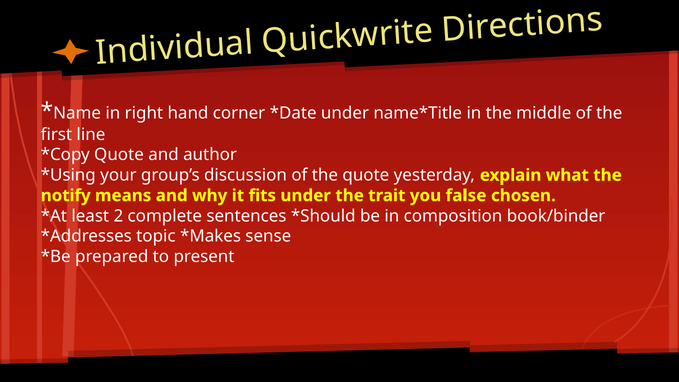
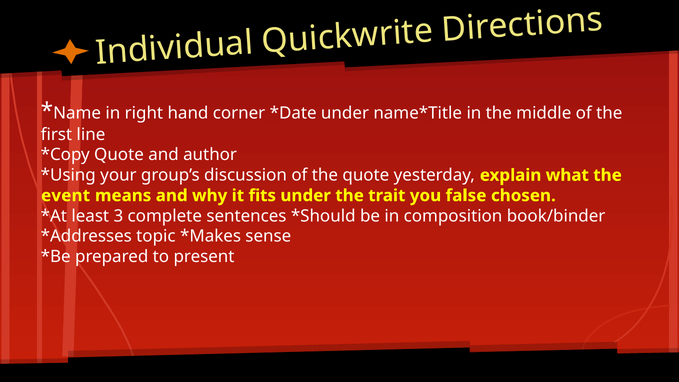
notify: notify -> event
2: 2 -> 3
